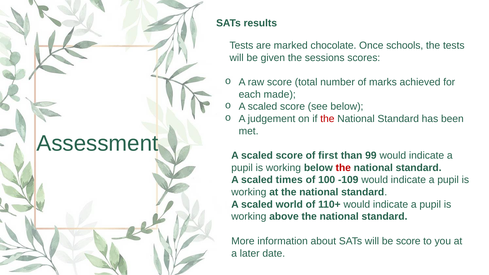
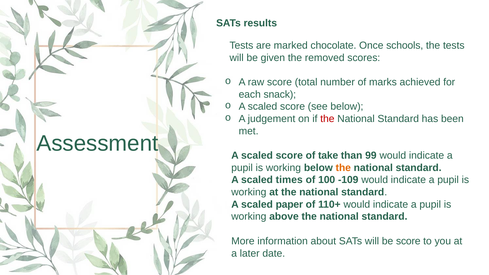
sessions: sessions -> removed
made: made -> snack
first: first -> take
the at (343, 168) colour: red -> orange
world: world -> paper
